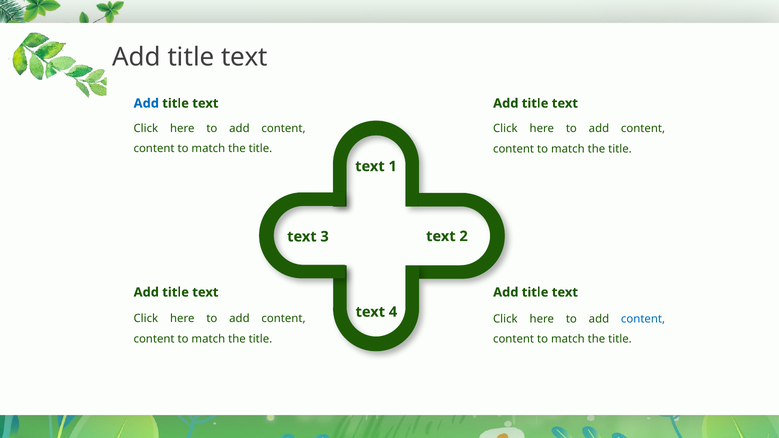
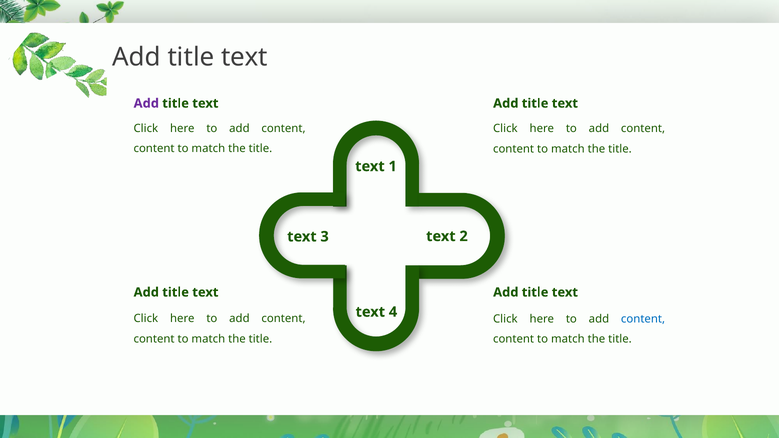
Add at (146, 103) colour: blue -> purple
